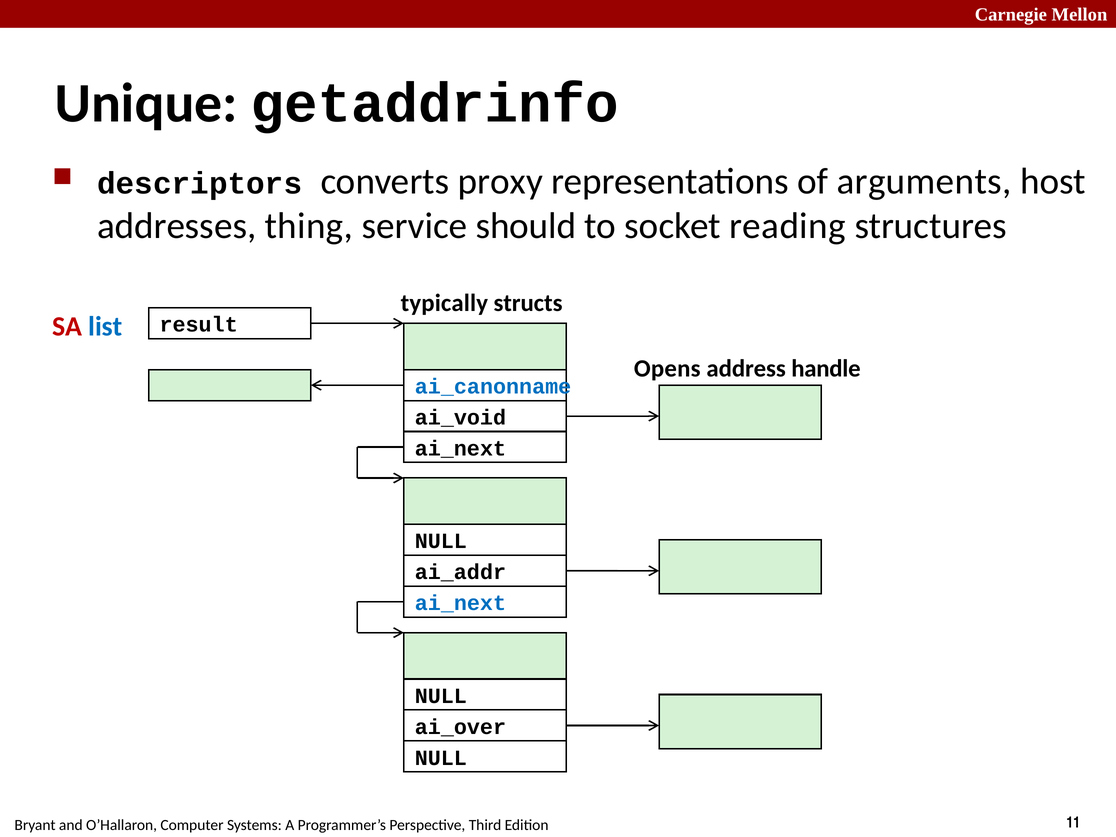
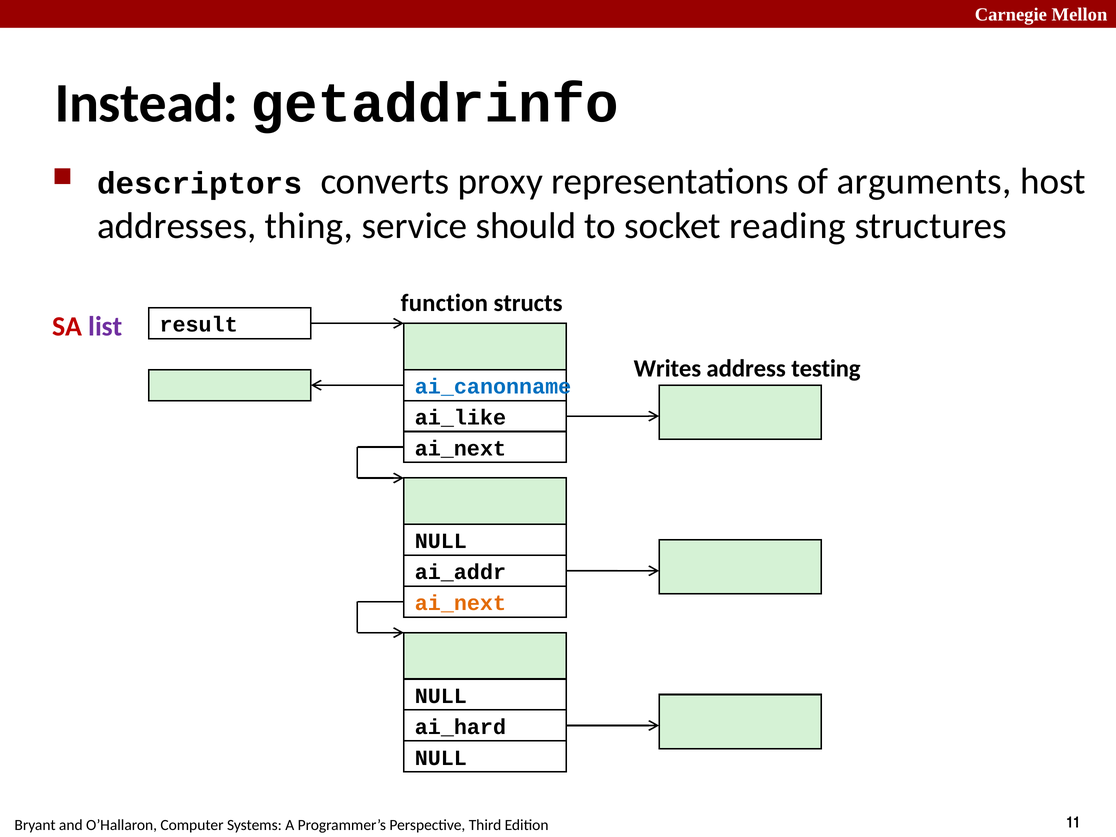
Unique: Unique -> Instead
typically: typically -> function
list colour: blue -> purple
Opens: Opens -> Writes
handle: handle -> testing
ai_void: ai_void -> ai_like
ai_next at (460, 603) colour: blue -> orange
ai_over: ai_over -> ai_hard
